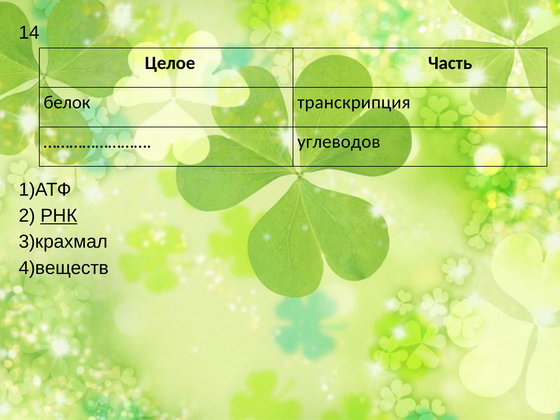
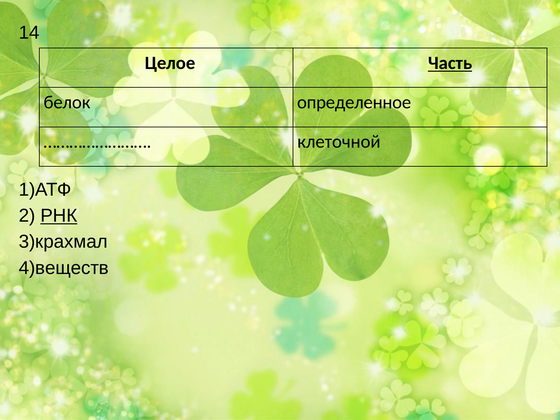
Часть underline: none -> present
транскрипция: транскрипция -> определенное
углеводов: углеводов -> клеточной
